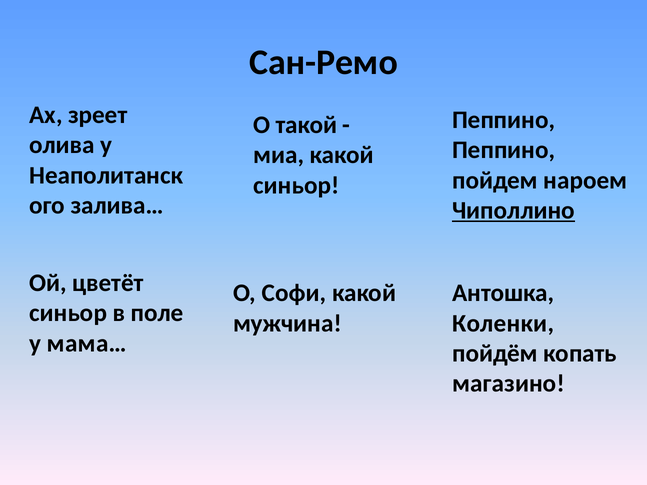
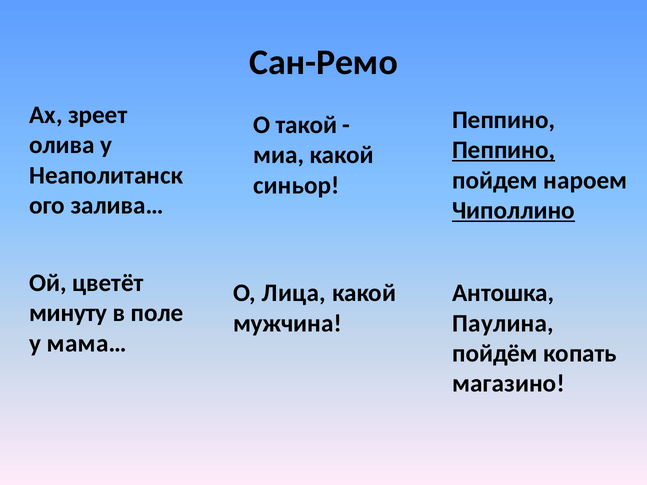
Пеппино at (504, 150) underline: none -> present
Софи: Софи -> Лица
синьор at (68, 313): синьор -> минуту
Коленки: Коленки -> Паулина
